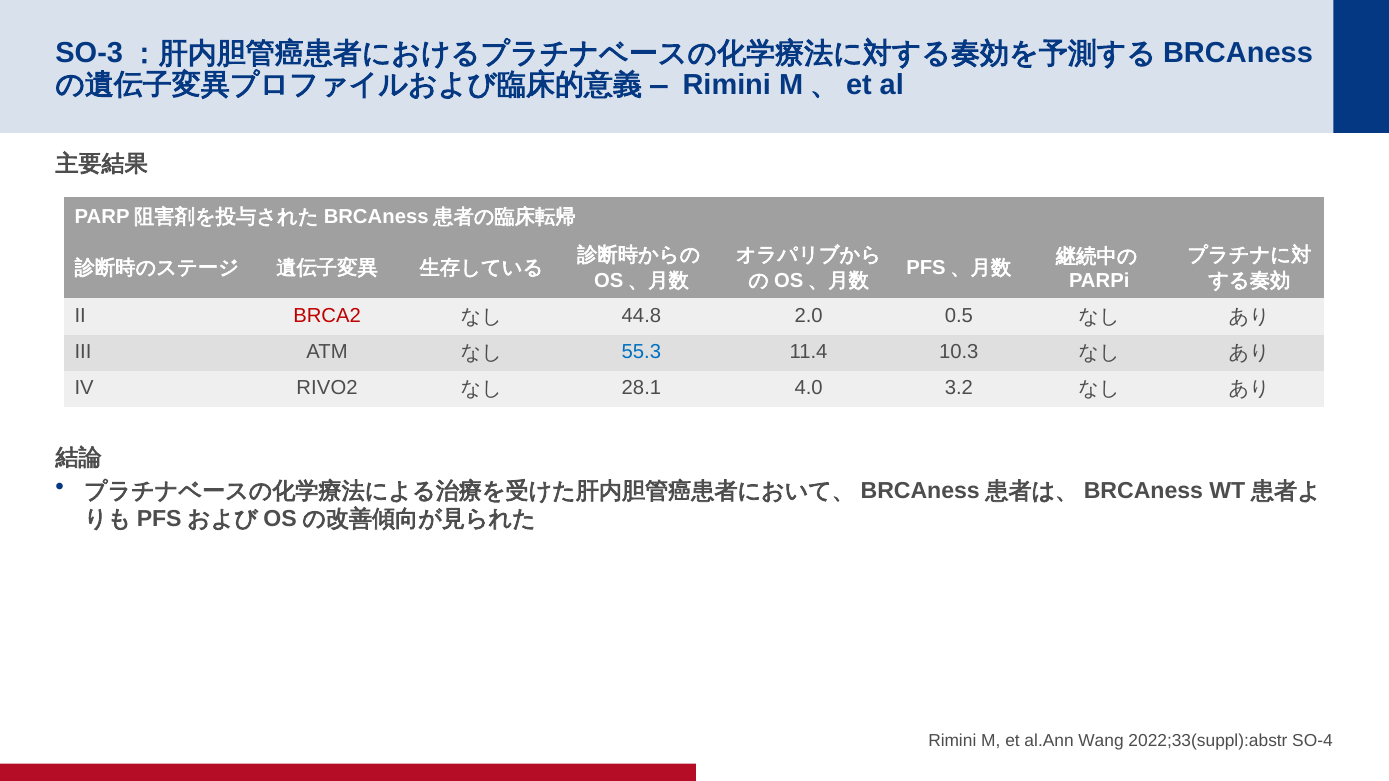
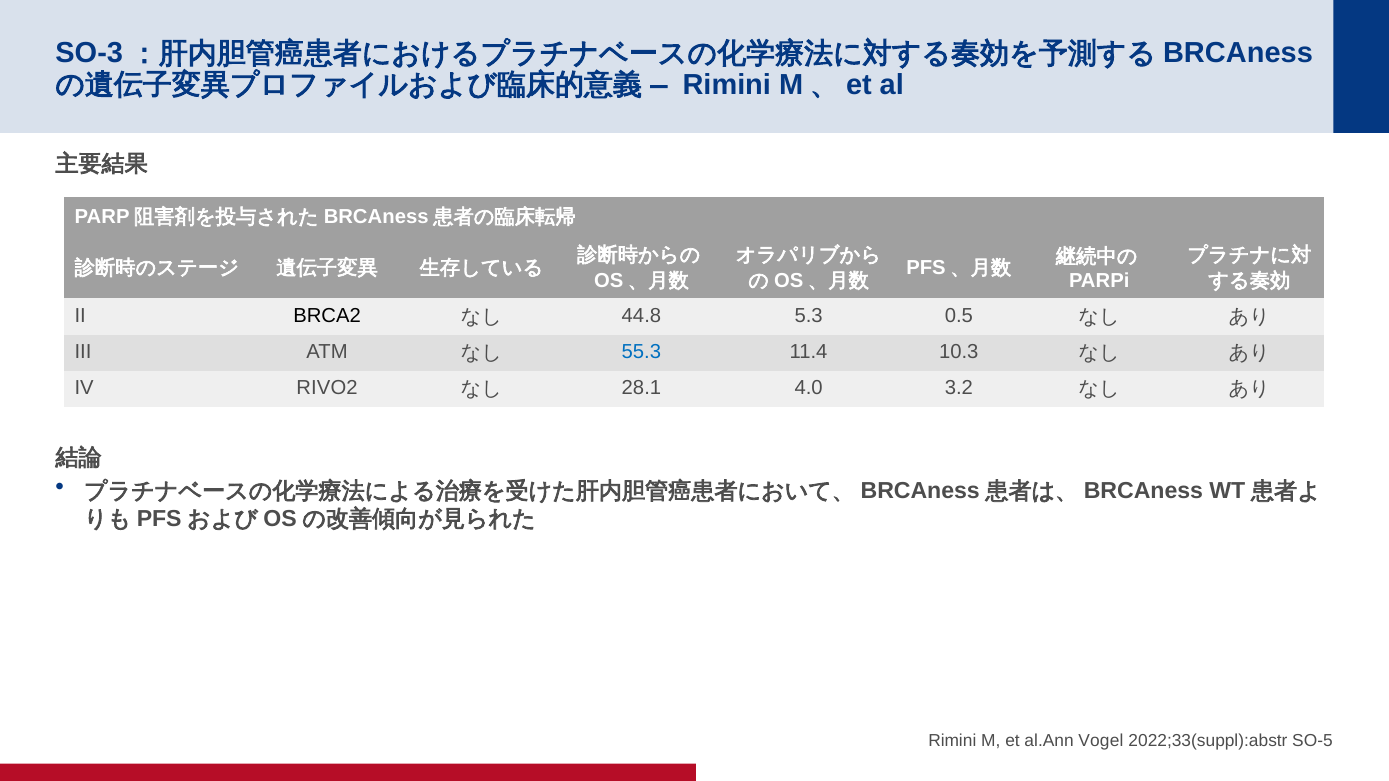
BRCA2 colour: red -> black
2.0: 2.0 -> 5.3
Wang: Wang -> Vogel
SO-4: SO-4 -> SO-5
